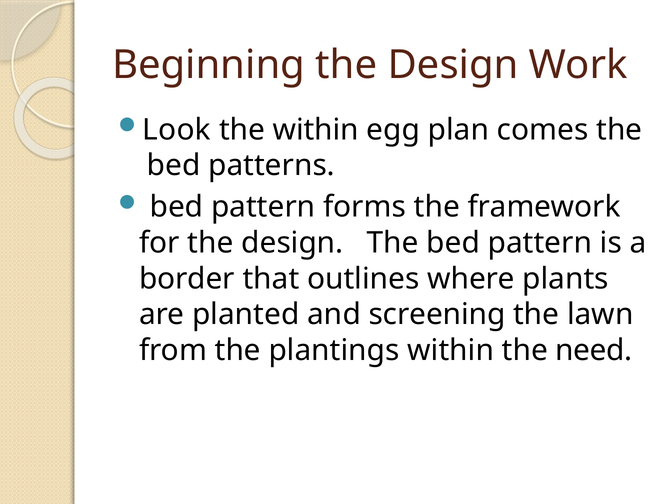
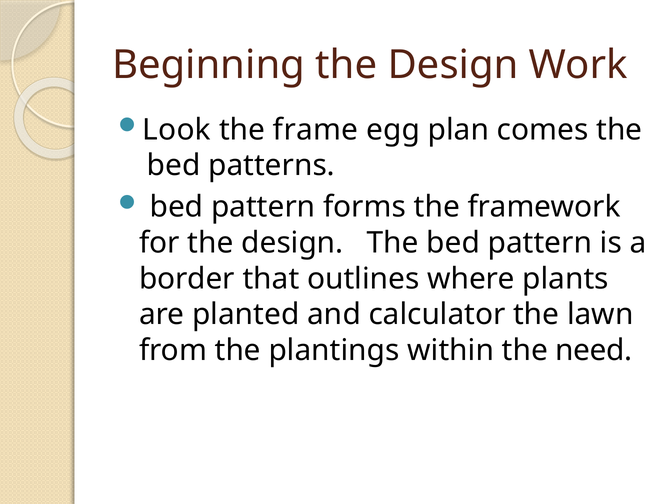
the within: within -> frame
screening: screening -> calculator
